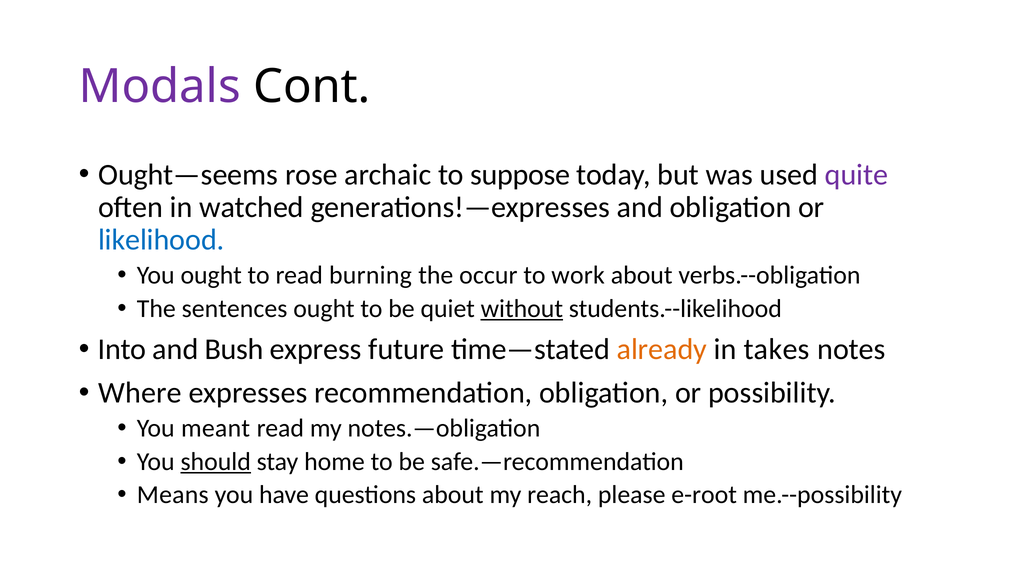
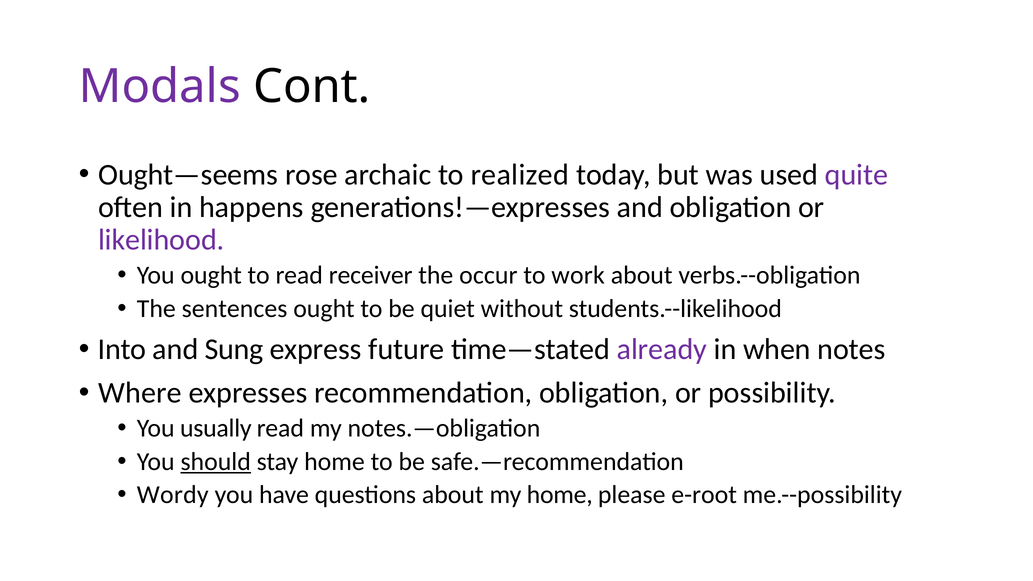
suppose: suppose -> realized
watched: watched -> happens
likelihood colour: blue -> purple
burning: burning -> receiver
without underline: present -> none
Bush: Bush -> Sung
already colour: orange -> purple
takes: takes -> when
meant: meant -> usually
Means: Means -> Wordy
my reach: reach -> home
